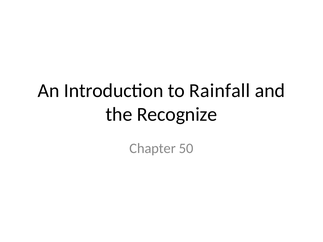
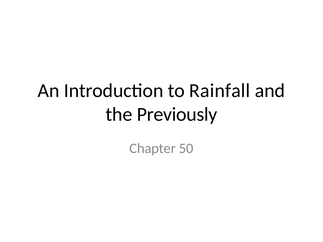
Recognize: Recognize -> Previously
